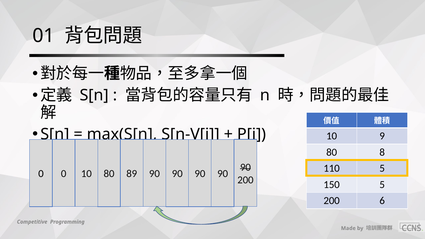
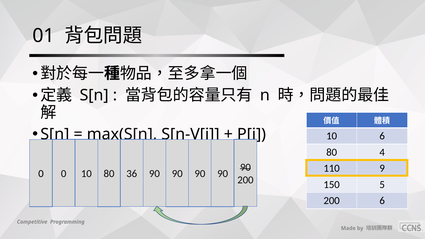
10 9: 9 -> 6
8: 8 -> 4
110 5: 5 -> 9
89: 89 -> 36
